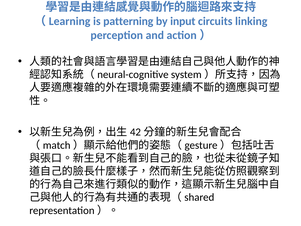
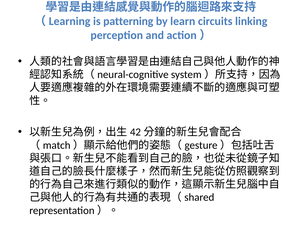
input: input -> learn
